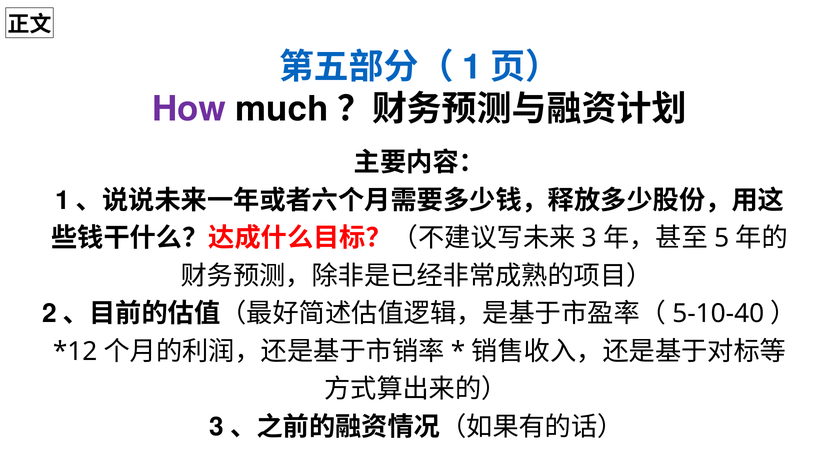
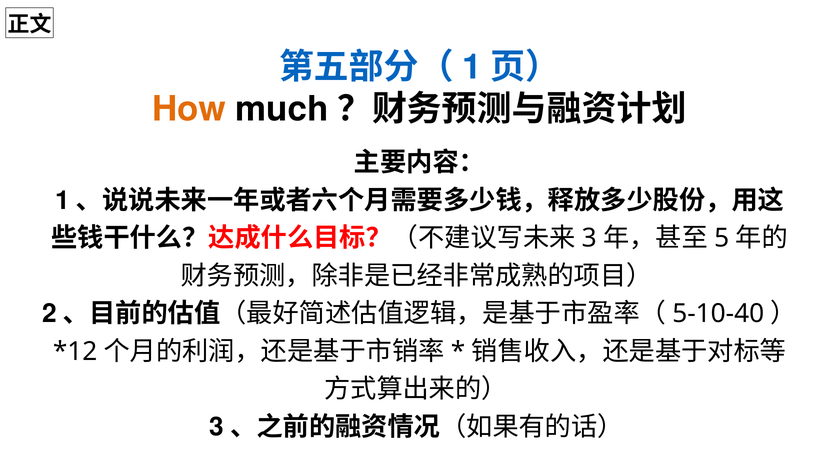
How colour: purple -> orange
